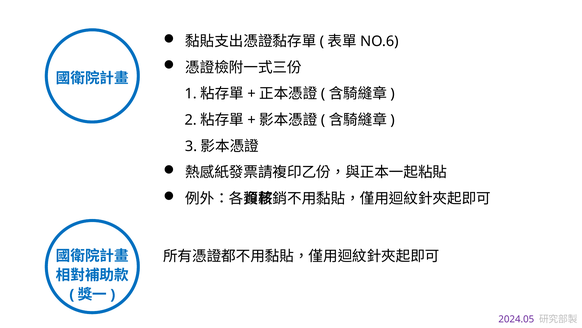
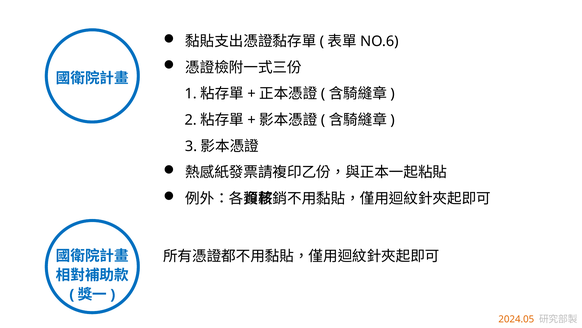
2024.05 colour: purple -> orange
